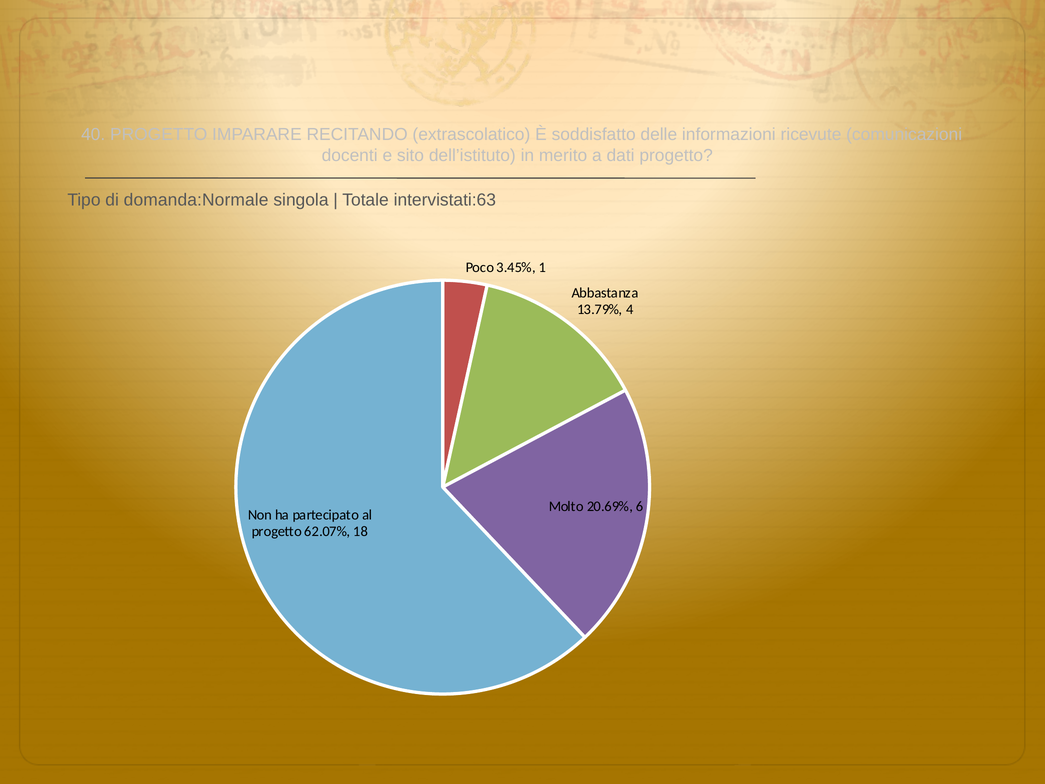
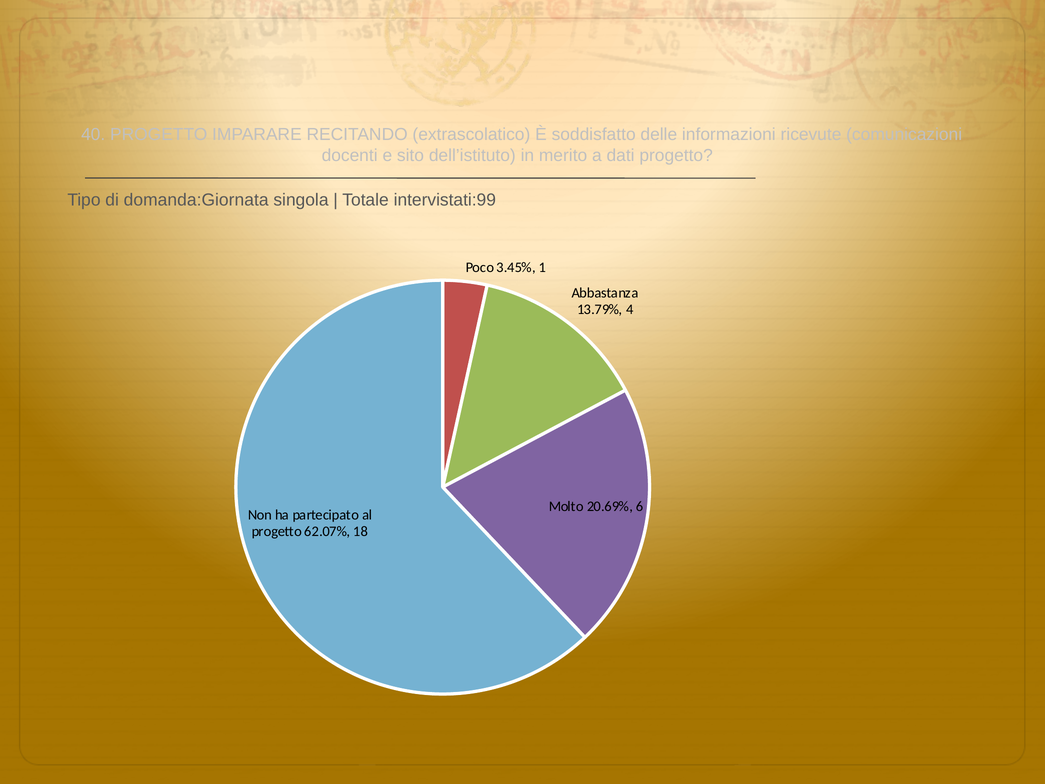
domanda:Normale: domanda:Normale -> domanda:Giornata
intervistati:63: intervistati:63 -> intervistati:99
